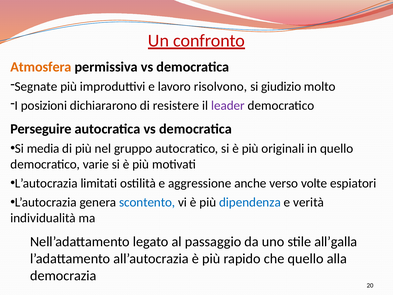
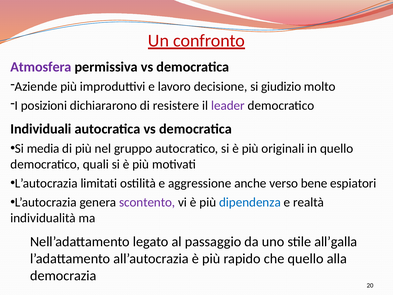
Atmosfera colour: orange -> purple
Segnate: Segnate -> Aziende
risolvono: risolvono -> decisione
Perseguire: Perseguire -> Individuali
varie: varie -> quali
volte: volte -> bene
scontento colour: blue -> purple
verità: verità -> realtà
